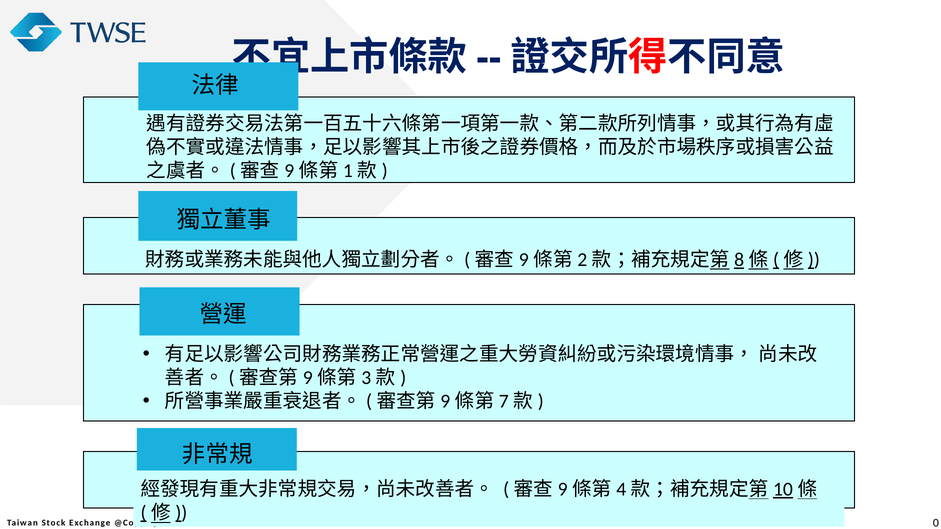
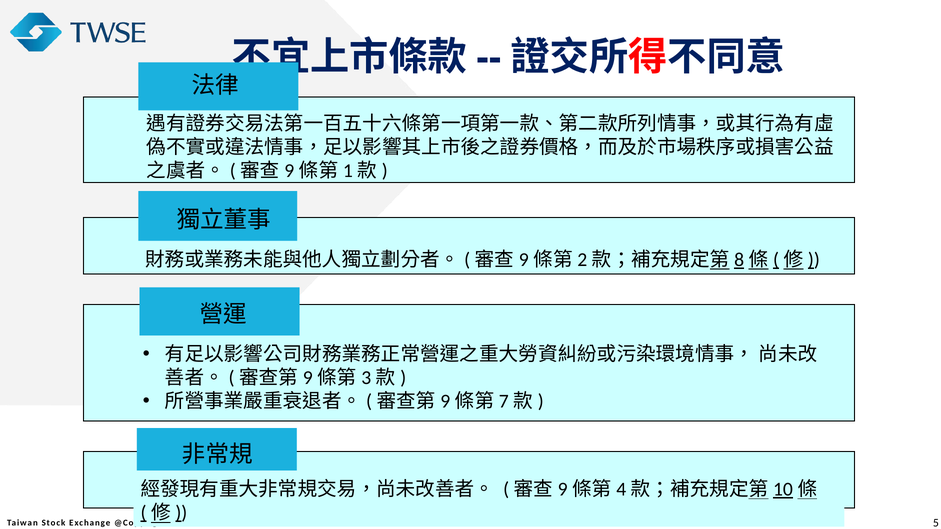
0: 0 -> 5
